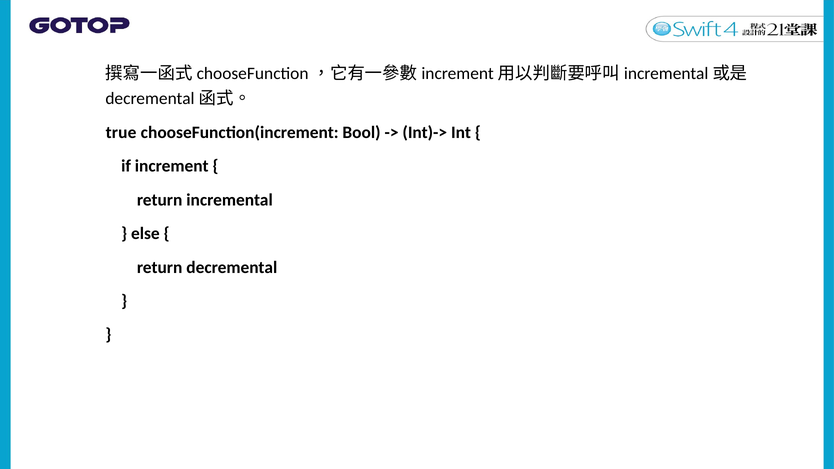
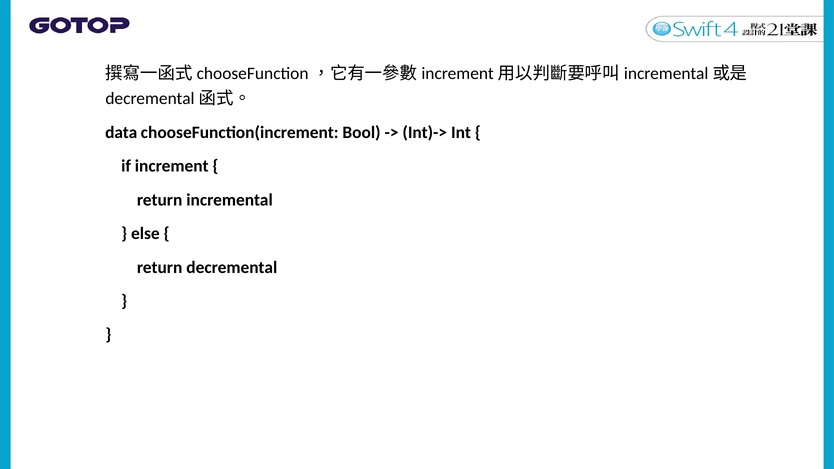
true: true -> data
